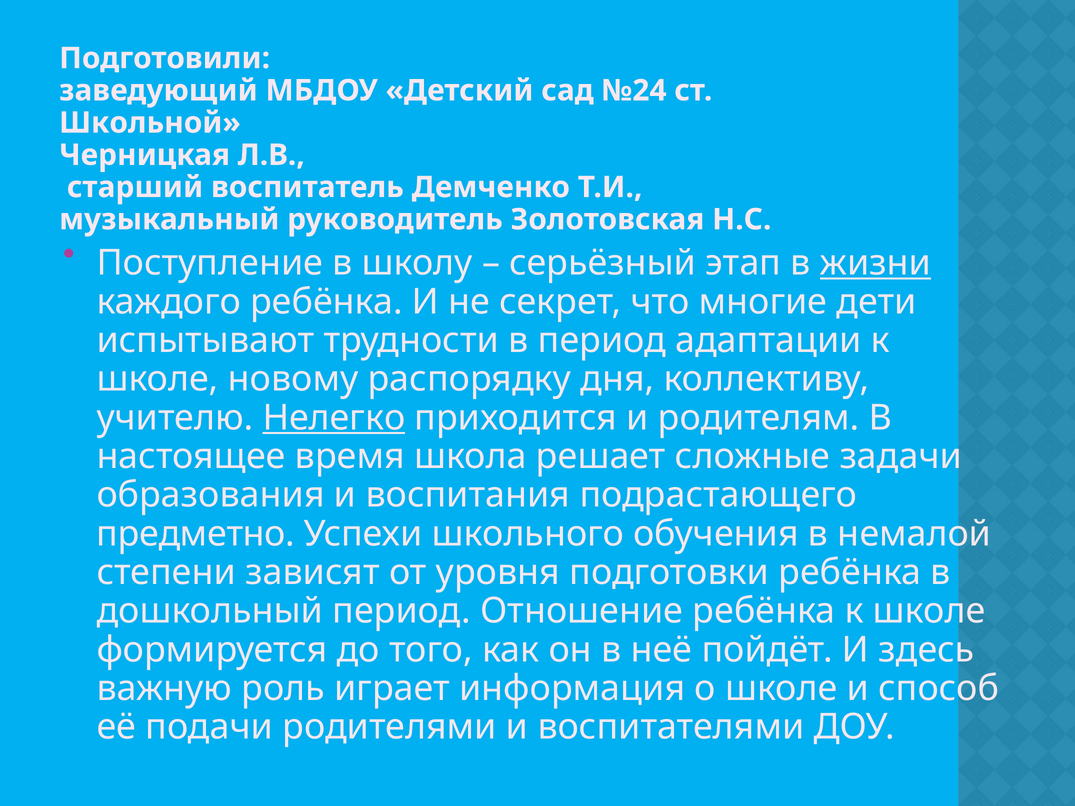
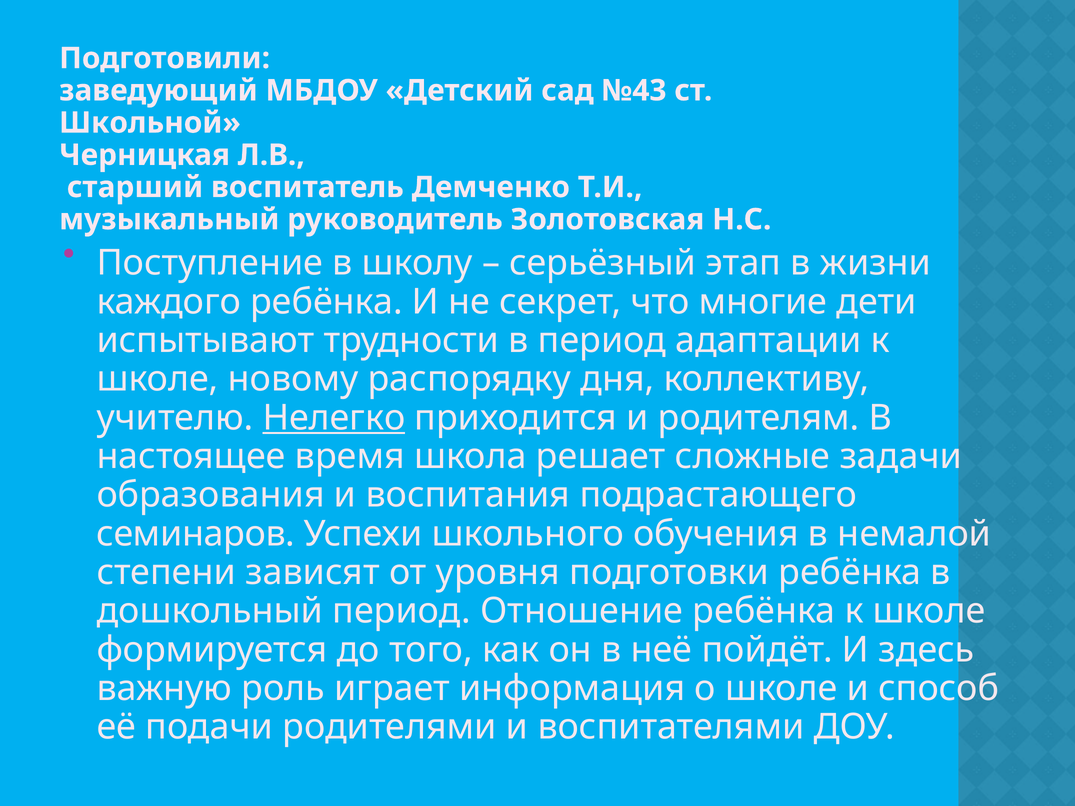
№24: №24 -> №43
жизни underline: present -> none
предметно: предметно -> семинаров
